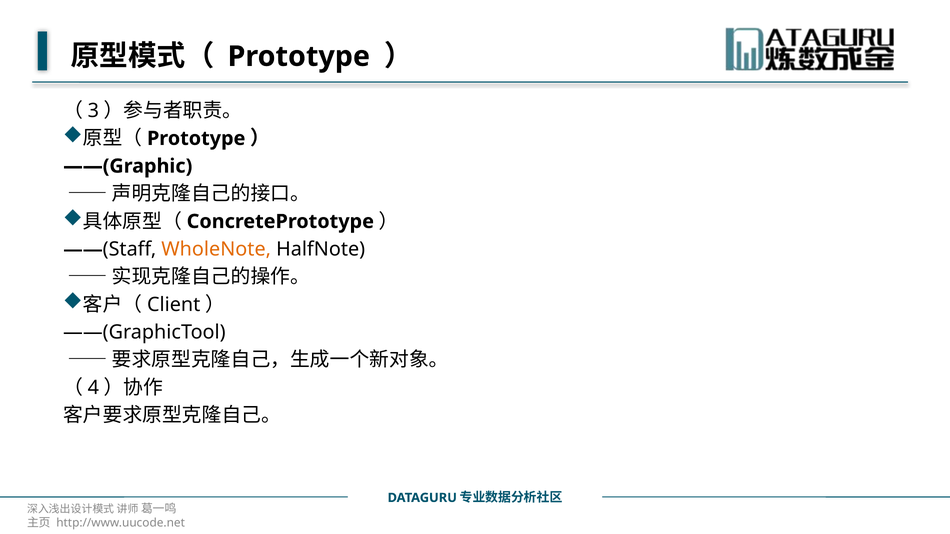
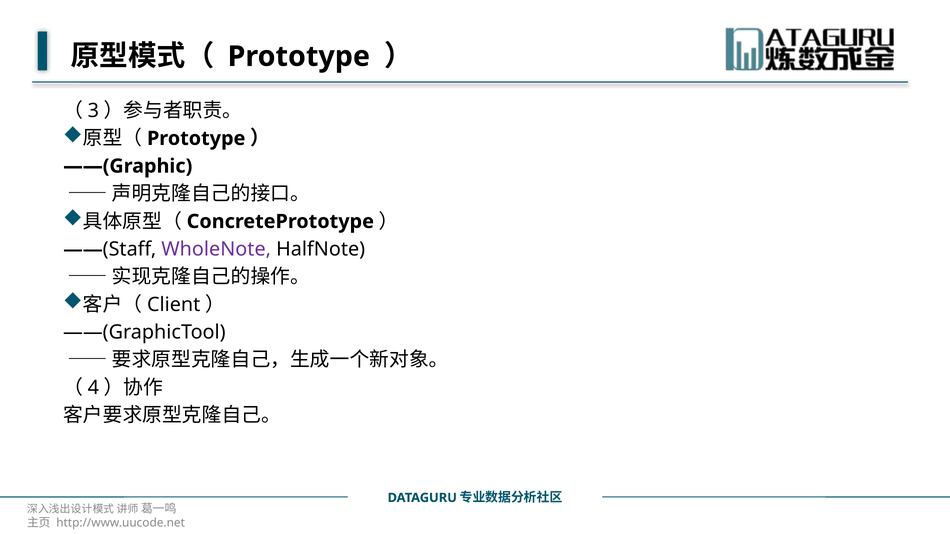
WholeNote colour: orange -> purple
